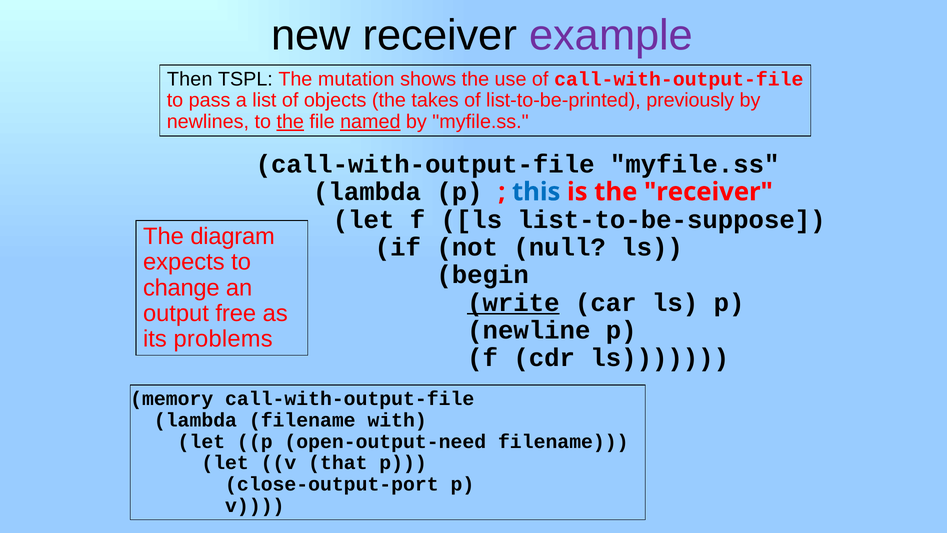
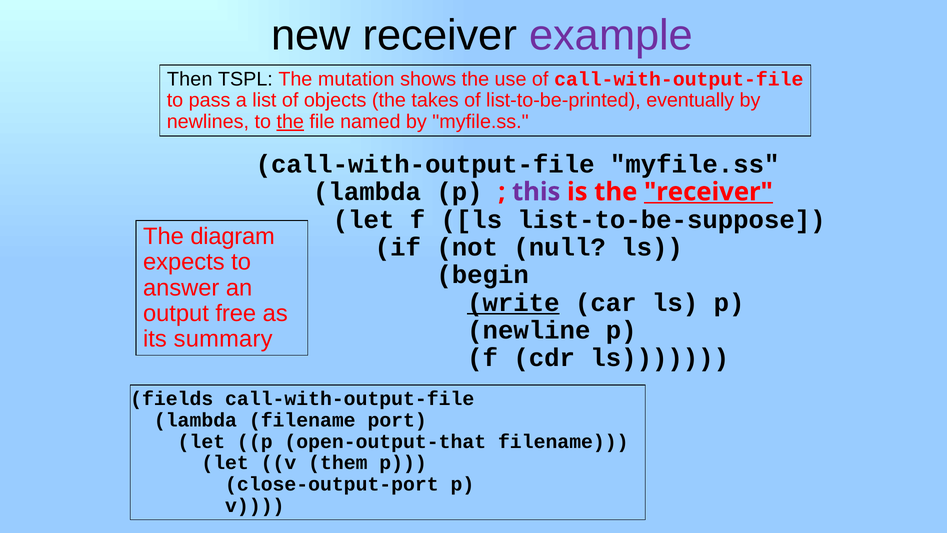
previously: previously -> eventually
named underline: present -> none
this colour: blue -> purple
receiver at (708, 192) underline: none -> present
change: change -> answer
problems: problems -> summary
memory: memory -> fields
with: with -> port
open-output-need: open-output-need -> open-output-that
that: that -> them
